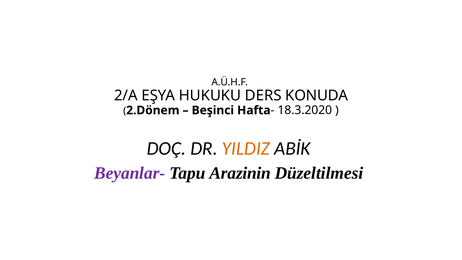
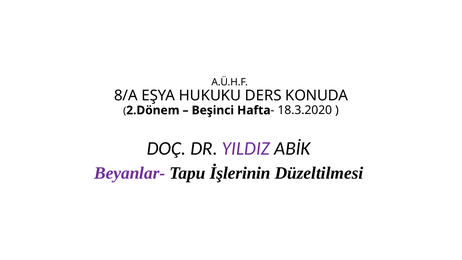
2/A: 2/A -> 8/A
YILDIZ colour: orange -> purple
Arazinin: Arazinin -> İşlerinin
